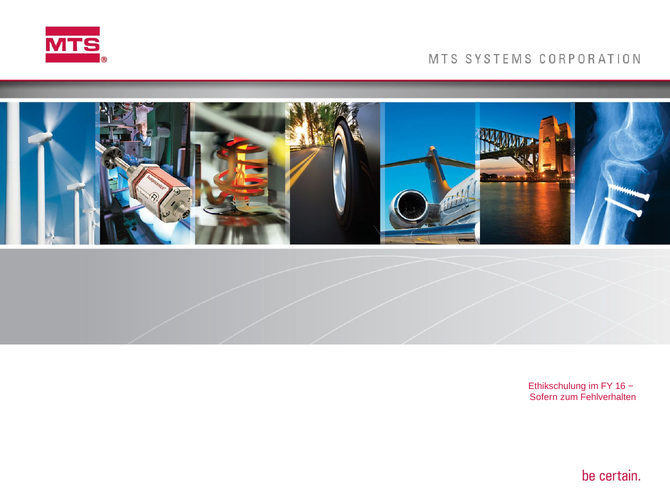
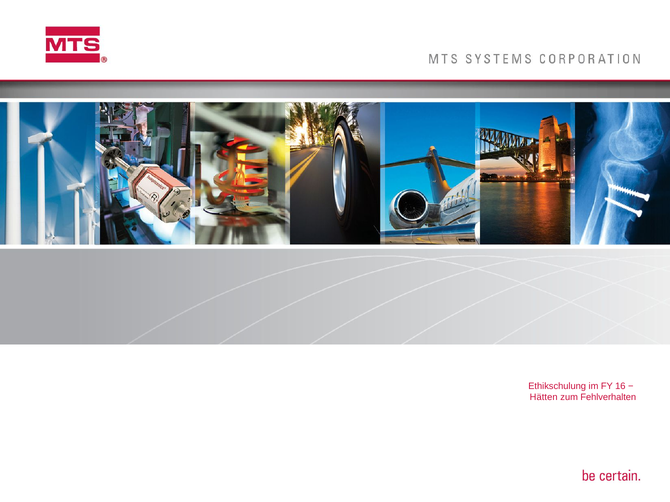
Sofern: Sofern -> Hätten
